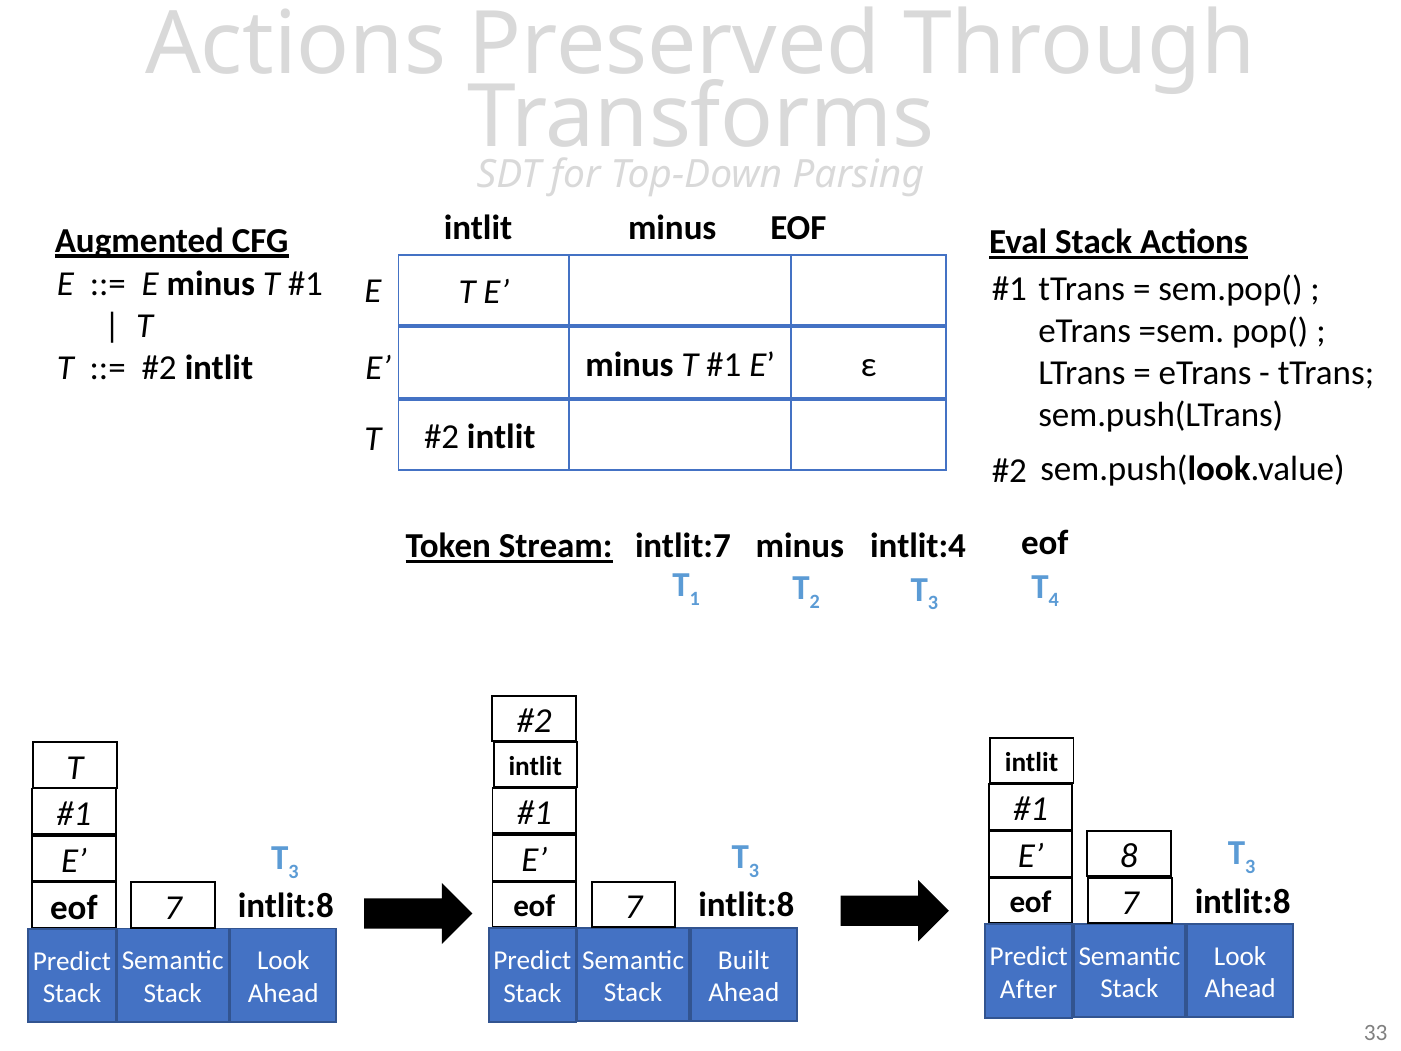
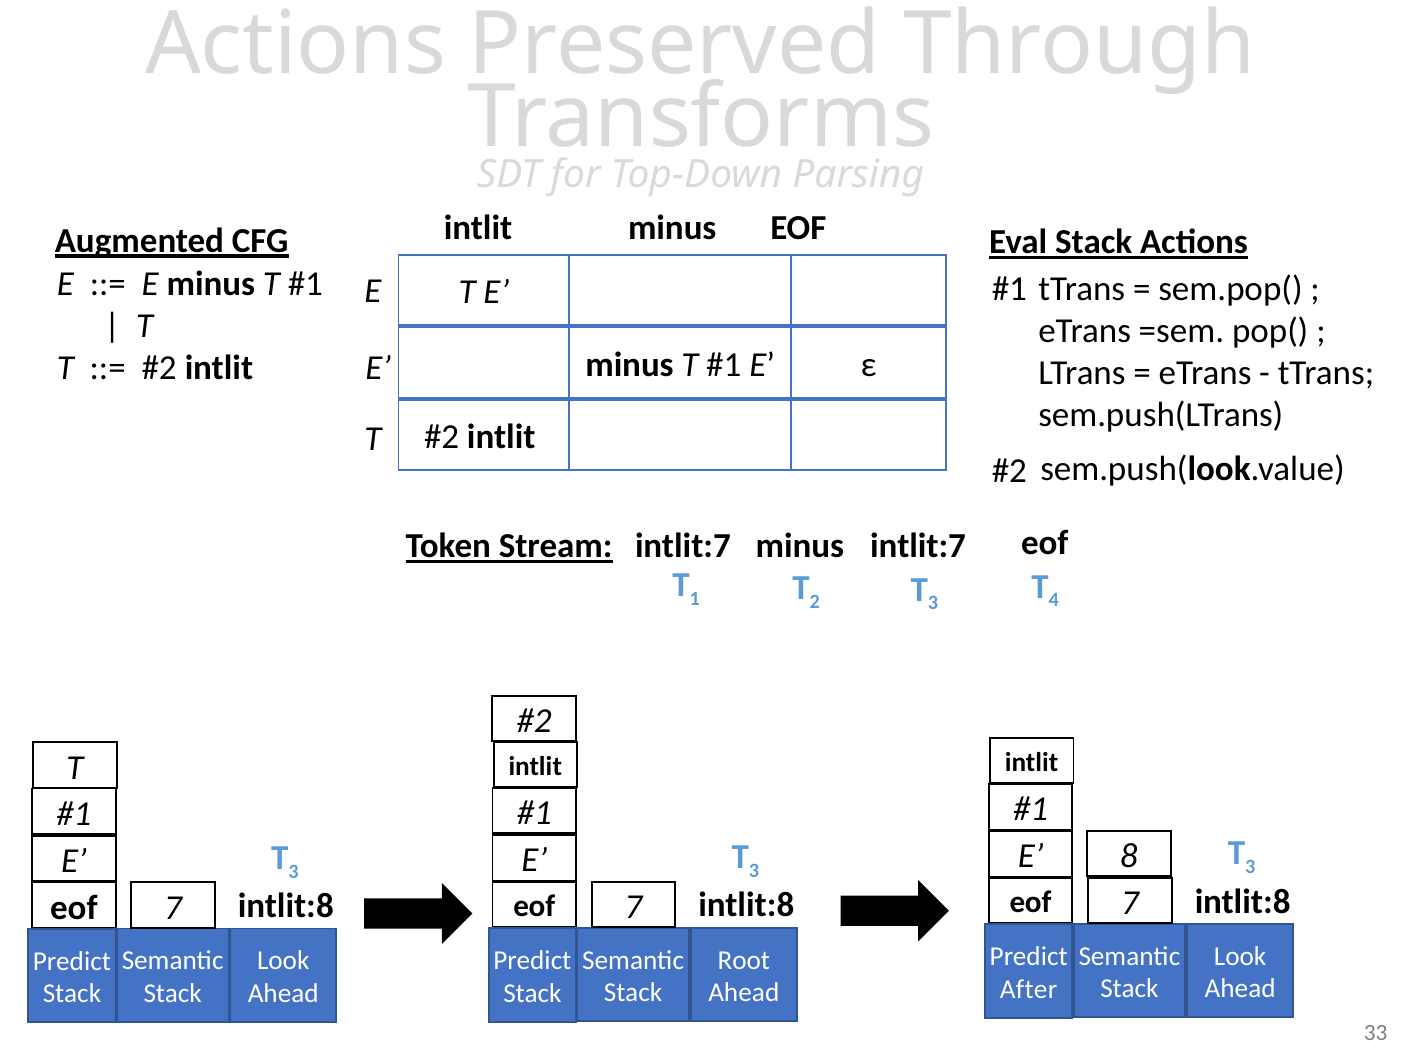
intlit:7 intlit:4: intlit:4 -> intlit:7
Built: Built -> Root
